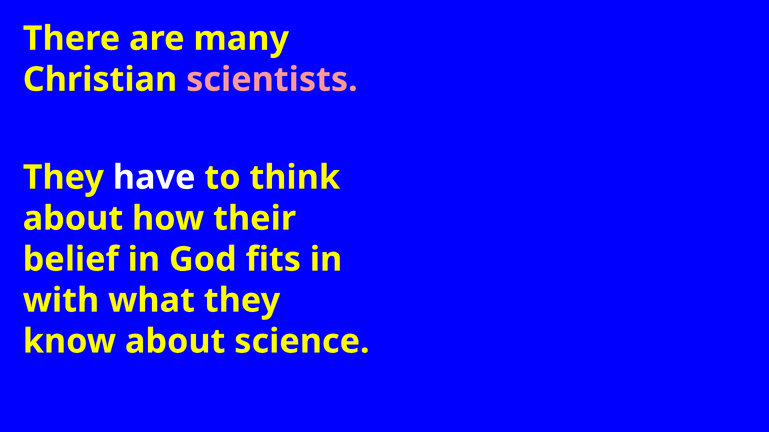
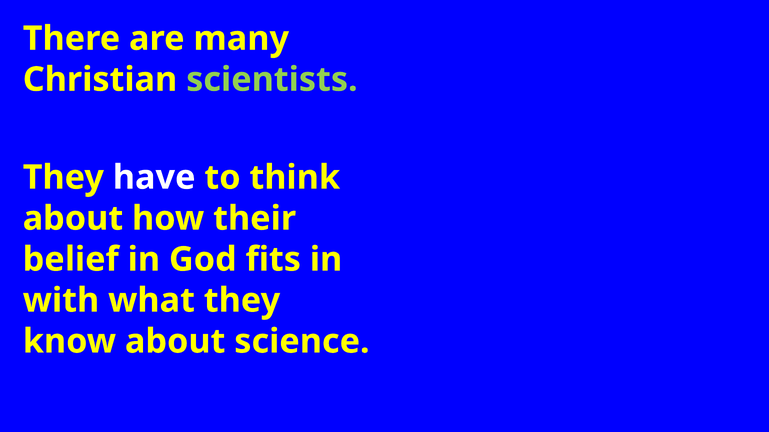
scientists colour: pink -> light green
